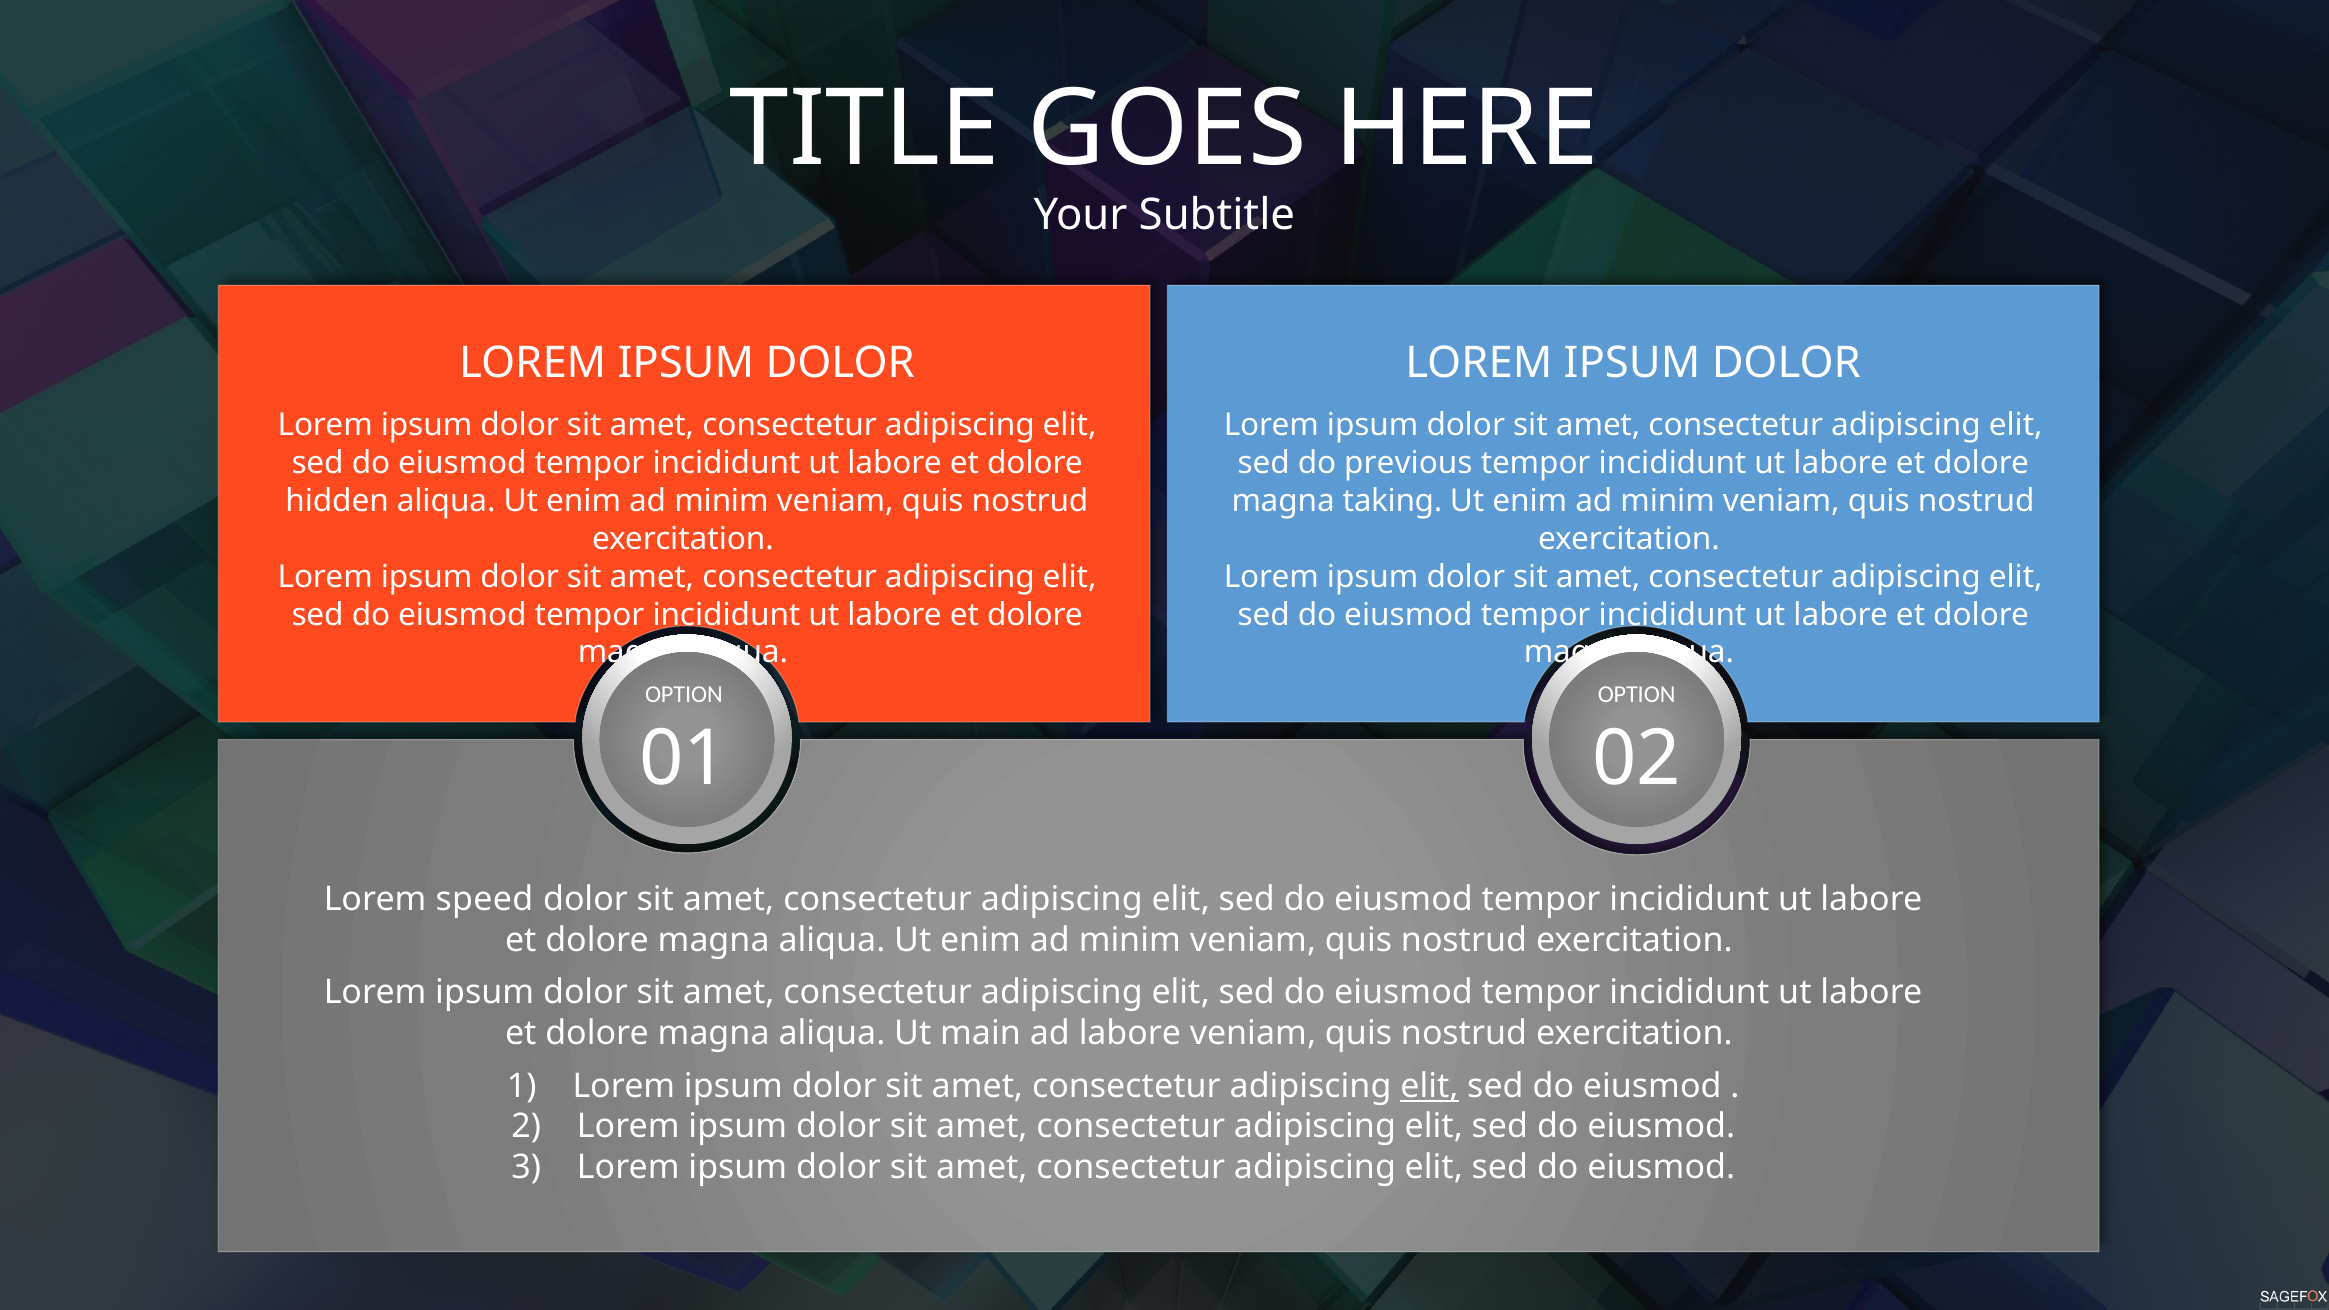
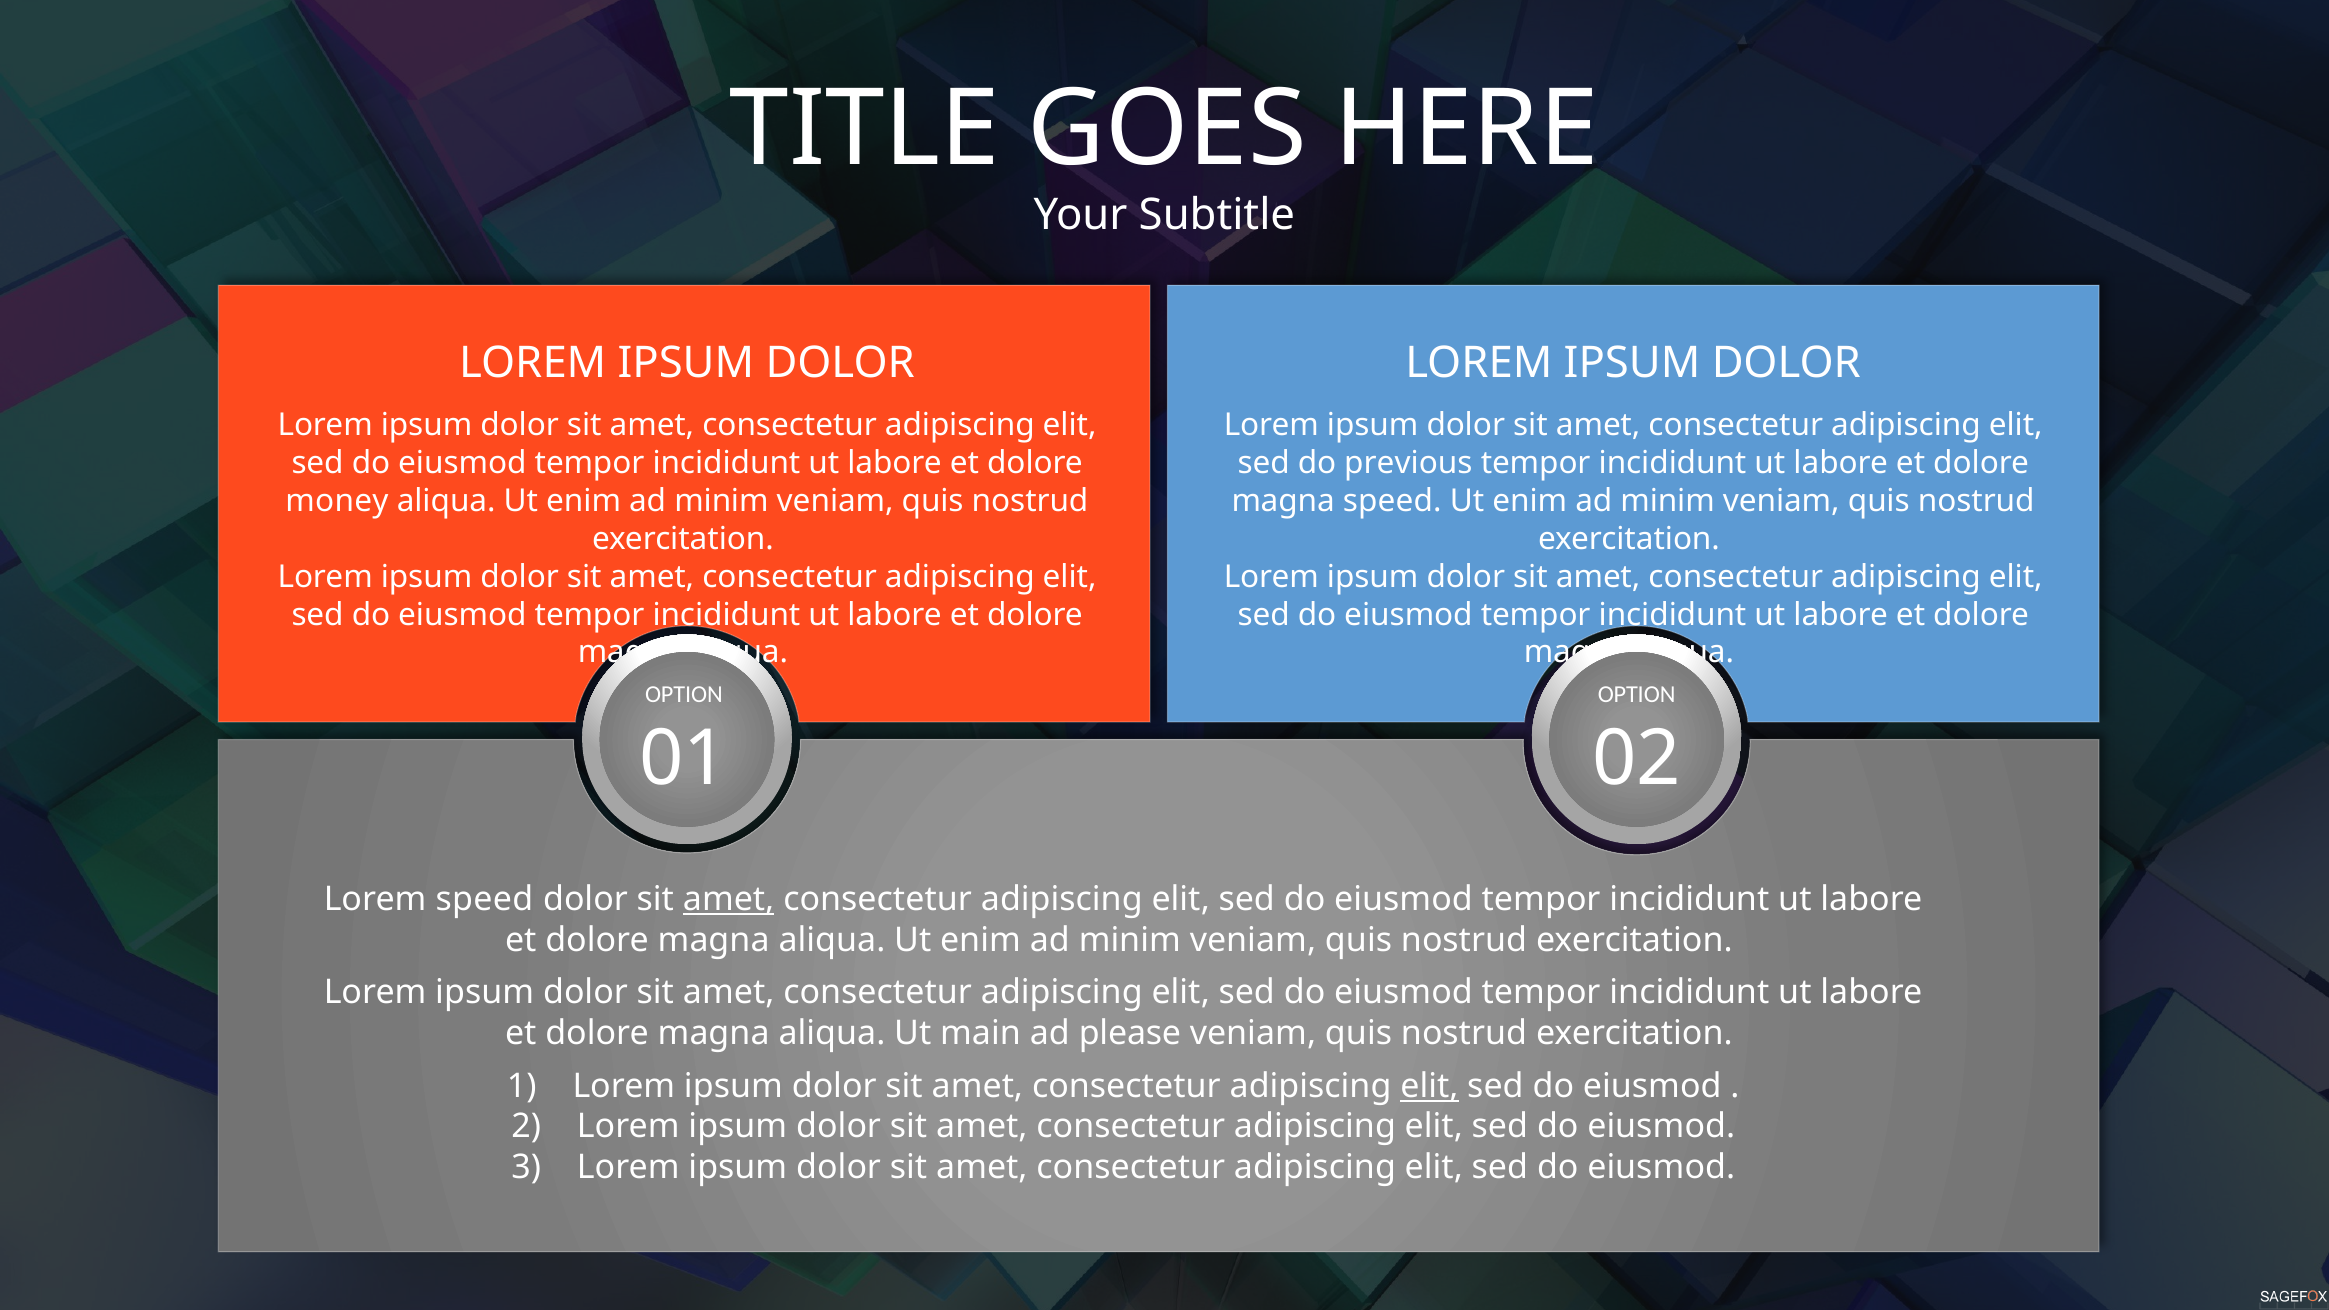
hidden: hidden -> money
magna taking: taking -> speed
amet at (729, 900) underline: none -> present
ad labore: labore -> please
